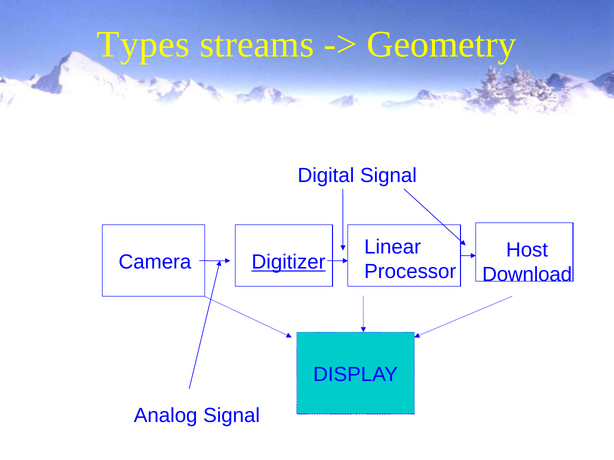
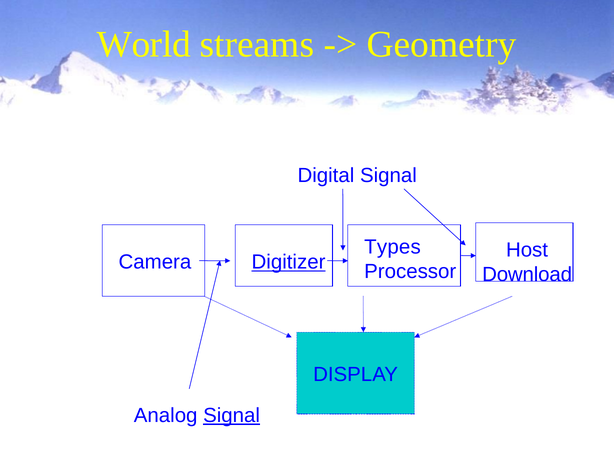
Types: Types -> World
Linear: Linear -> Types
Signal at (232, 416) underline: none -> present
